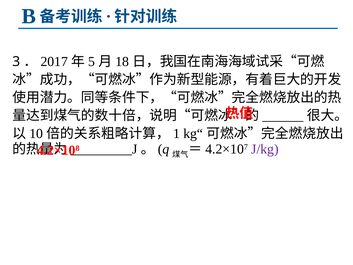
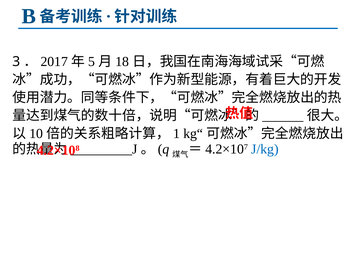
J/kg colour: purple -> blue
